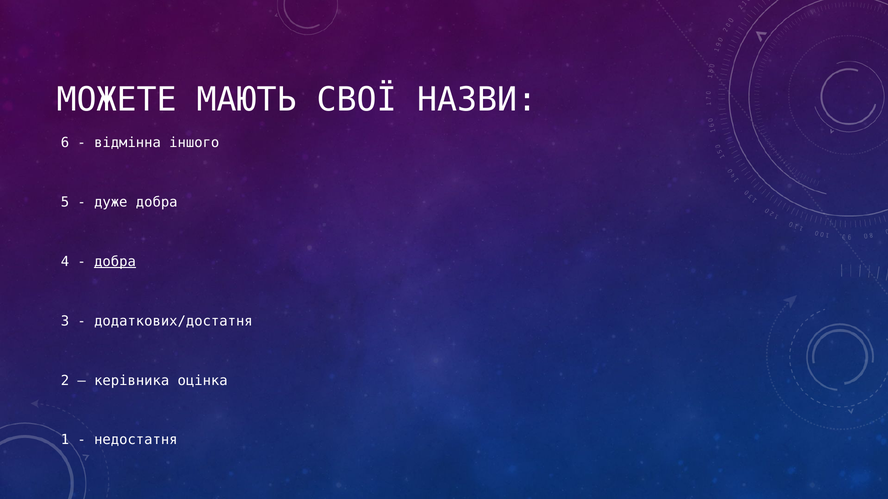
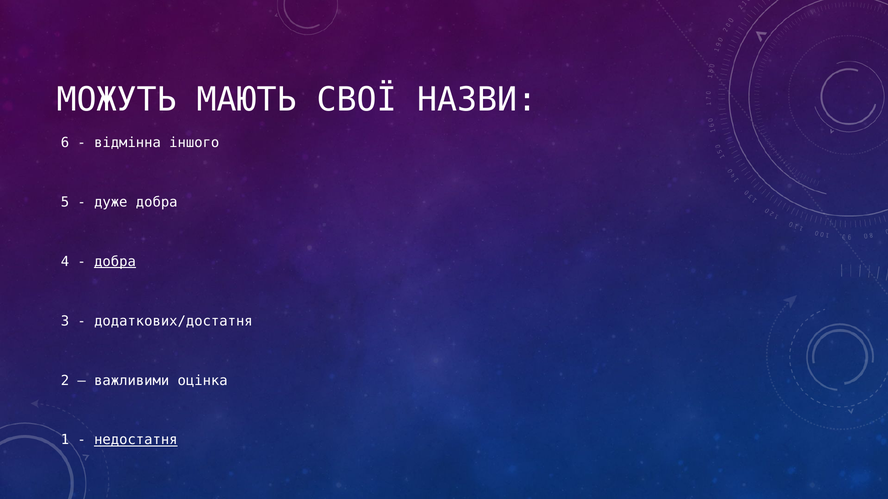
МОЖЕТЕ: МОЖЕТЕ -> МОЖУТЬ
керівника: керівника -> важливими
недостатня underline: none -> present
